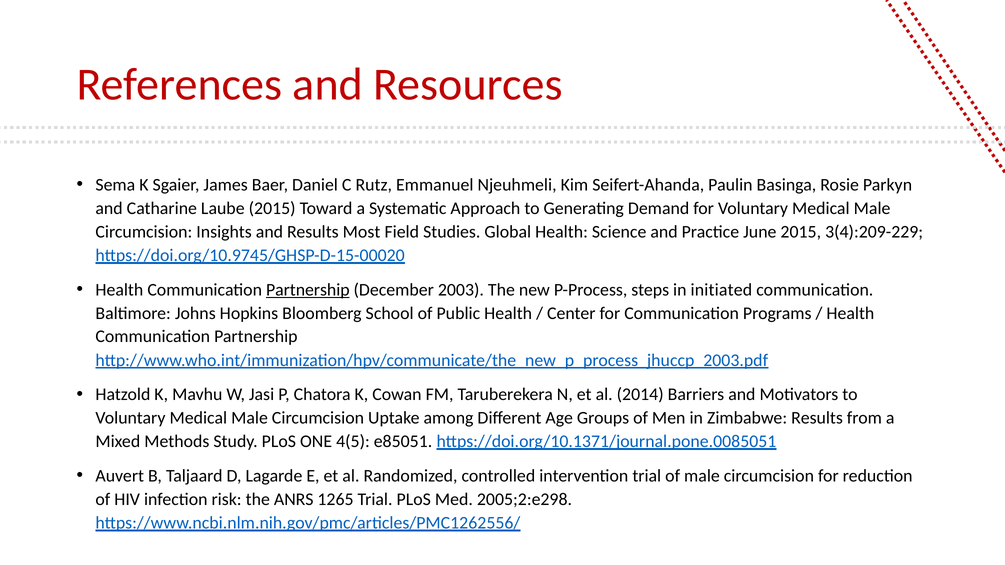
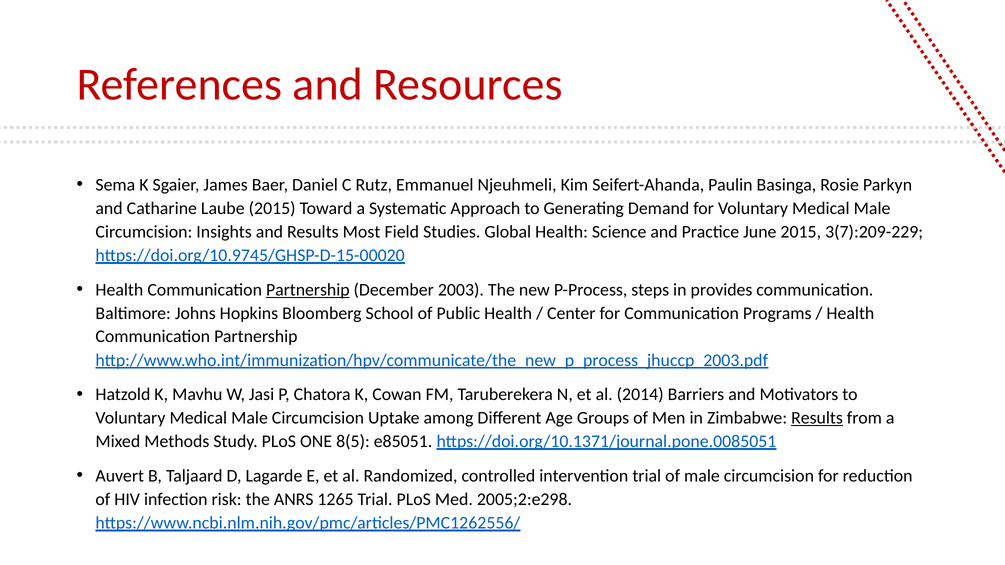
3(4):209-229: 3(4):209-229 -> 3(7):209-229
initiated: initiated -> provides
Results at (817, 418) underline: none -> present
4(5: 4(5 -> 8(5
